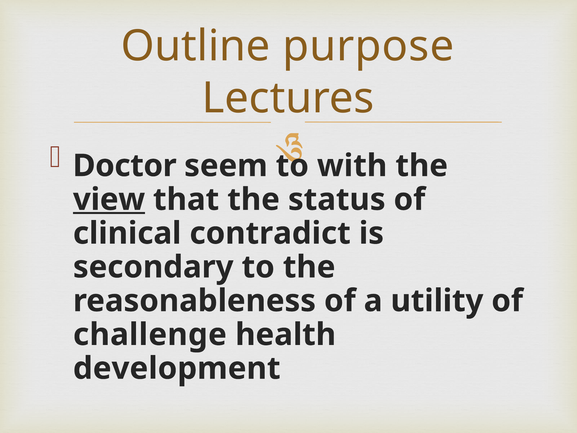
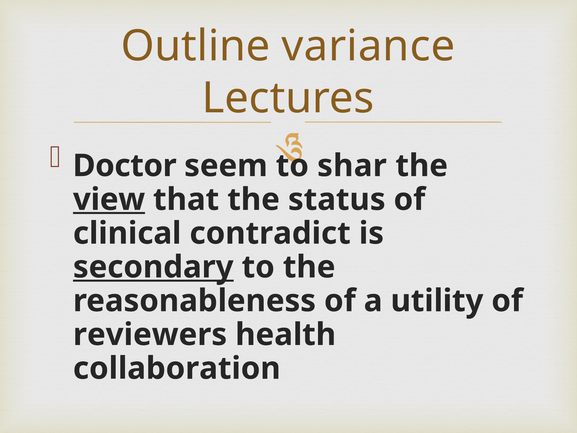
purpose: purpose -> variance
with: with -> shar
secondary underline: none -> present
challenge: challenge -> reviewers
development: development -> collaboration
